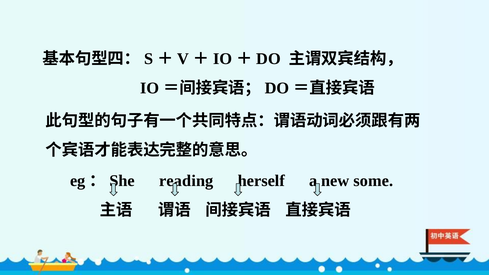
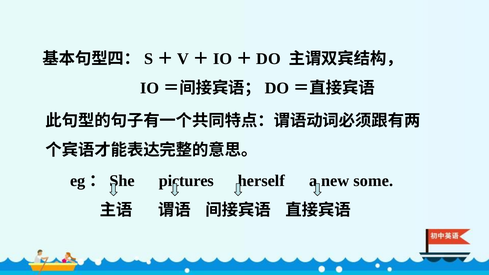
reading: reading -> pictures
